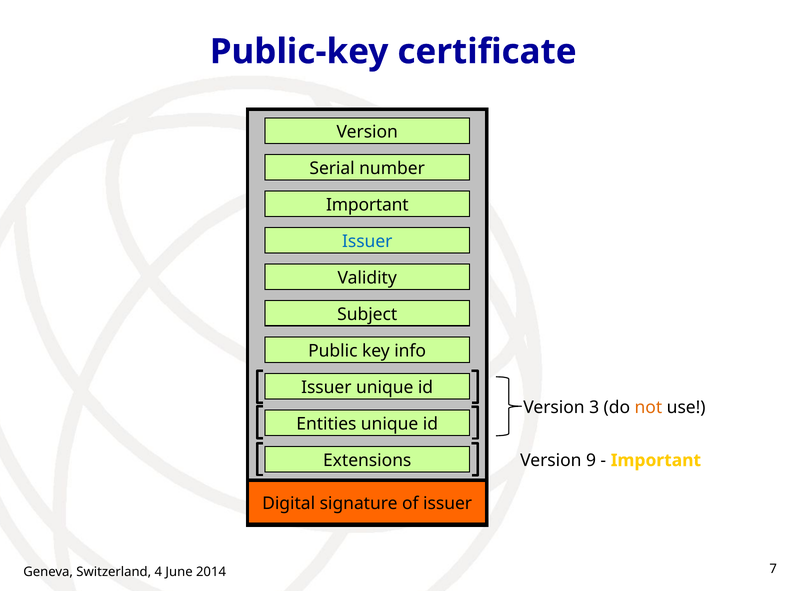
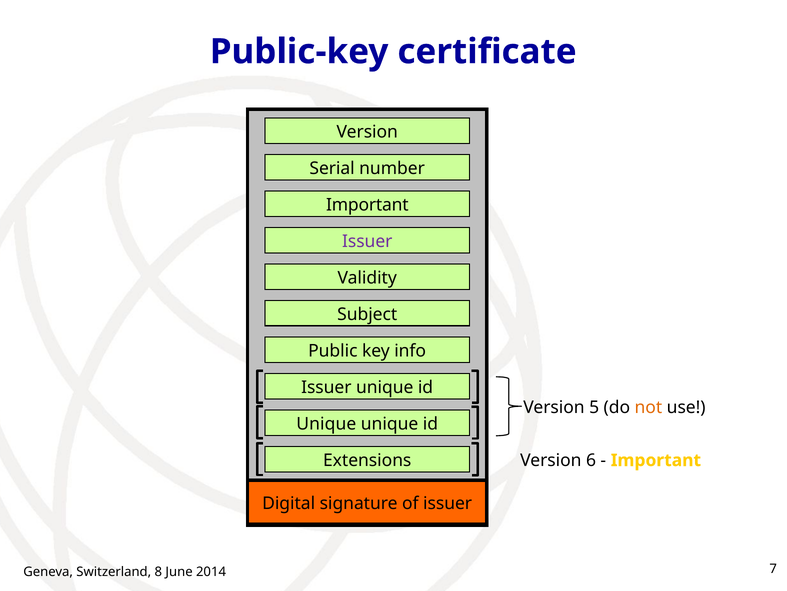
Issuer at (367, 241) colour: blue -> purple
3: 3 -> 5
Entities at (326, 423): Entities -> Unique
9: 9 -> 6
4: 4 -> 8
